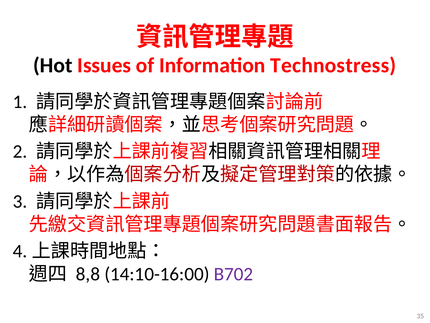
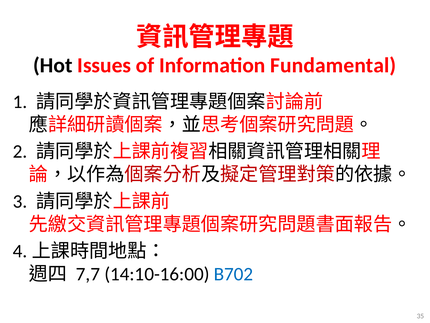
Technostress: Technostress -> Fundamental
8,8: 8,8 -> 7,7
B702 colour: purple -> blue
